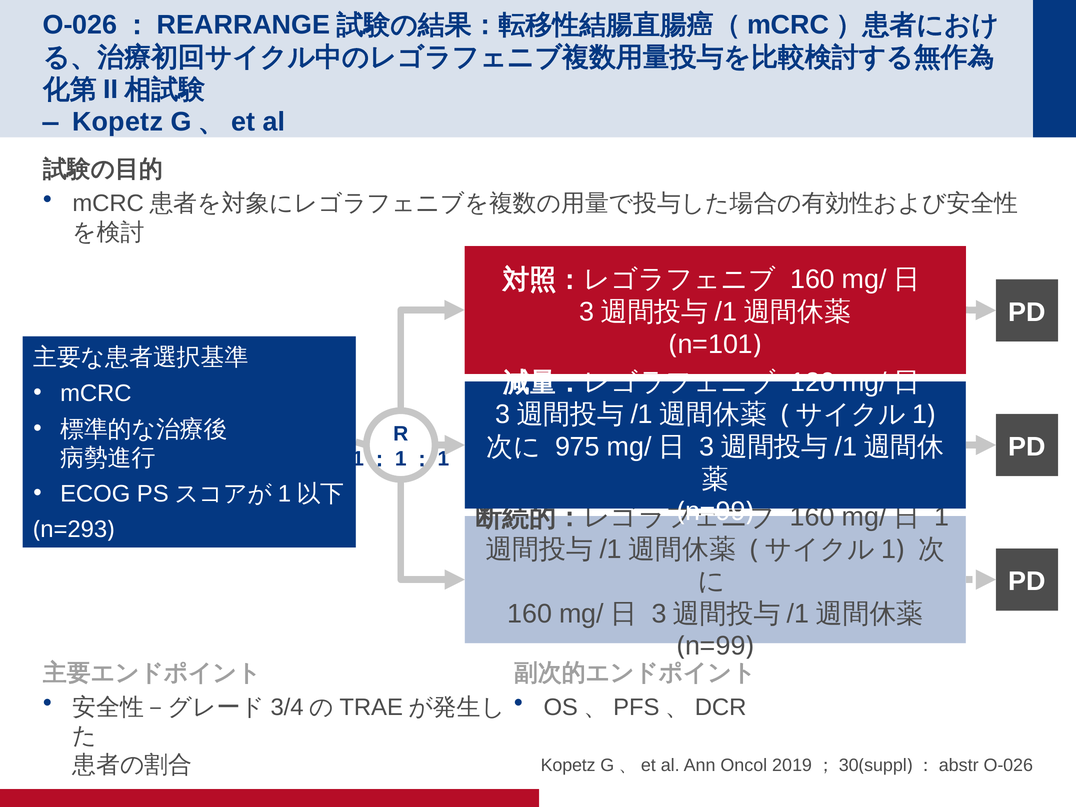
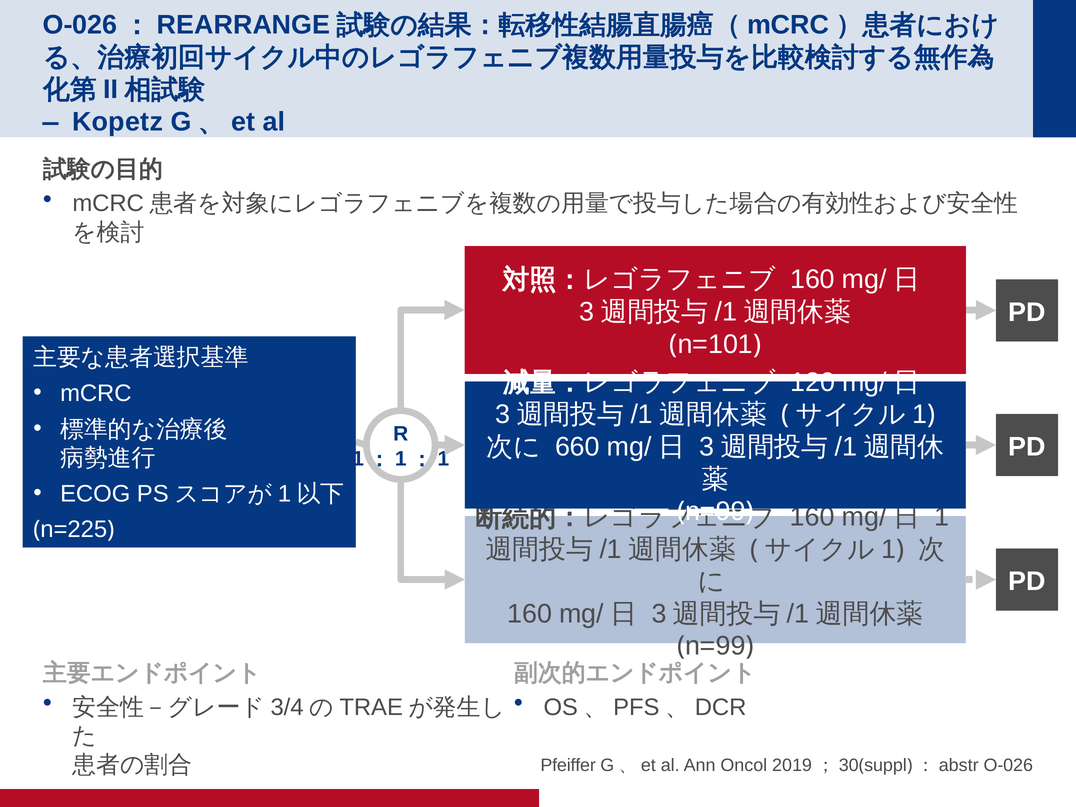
975: 975 -> 660
n=293: n=293 -> n=225
Kopetz at (568, 765): Kopetz -> Pfeiffer
